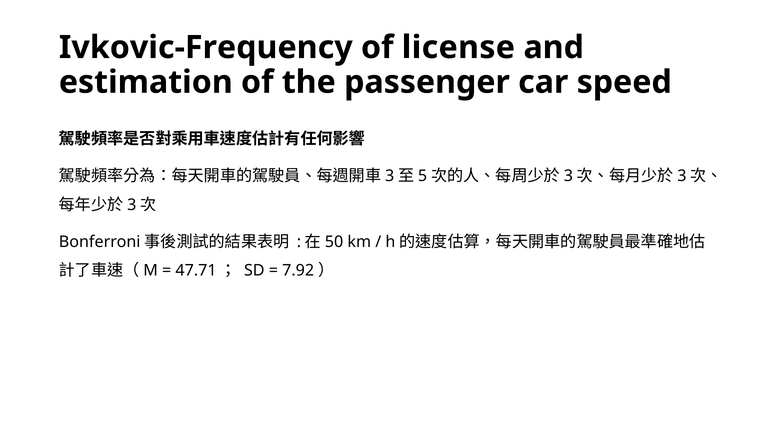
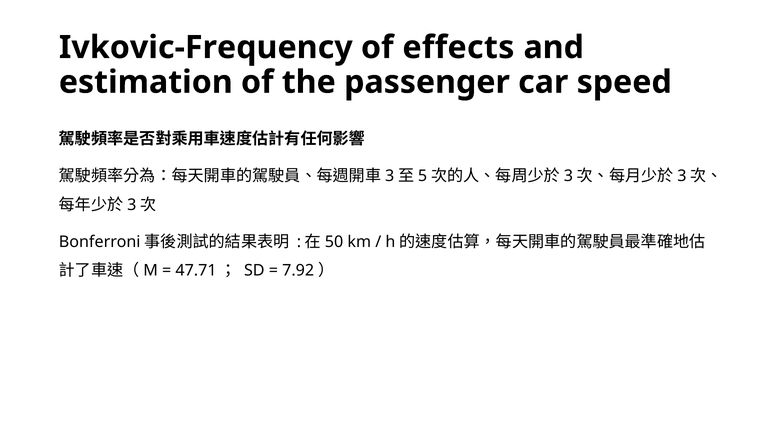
license: license -> effects
